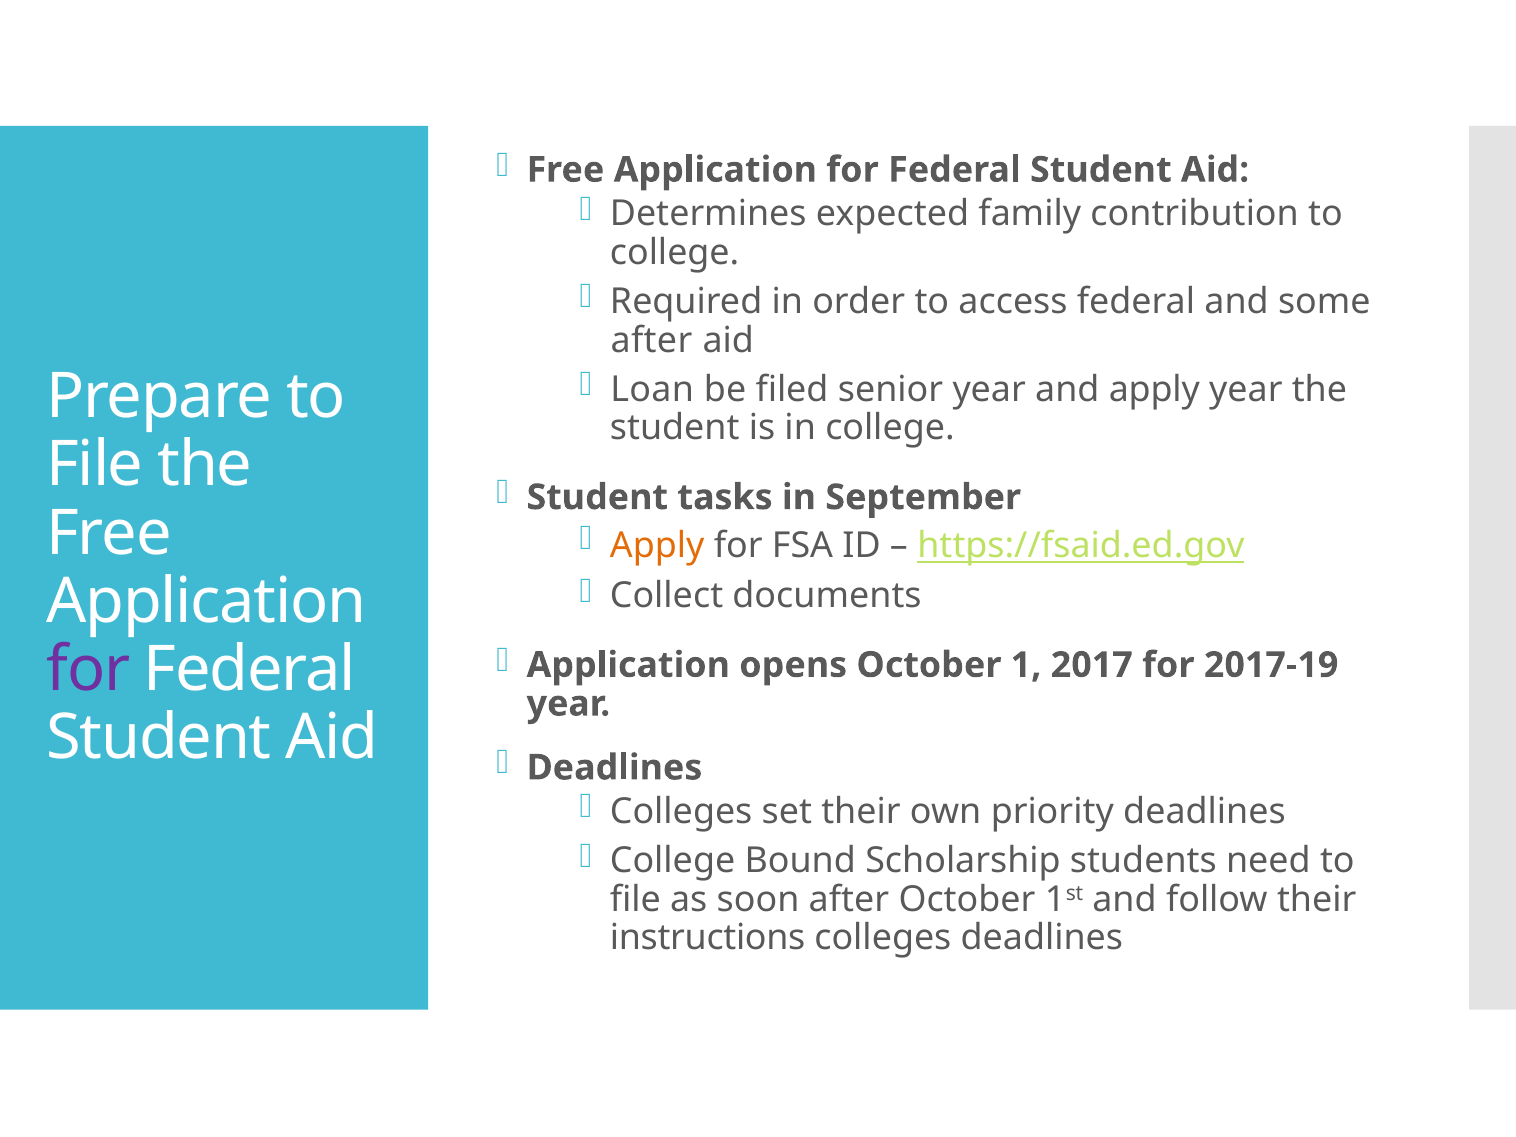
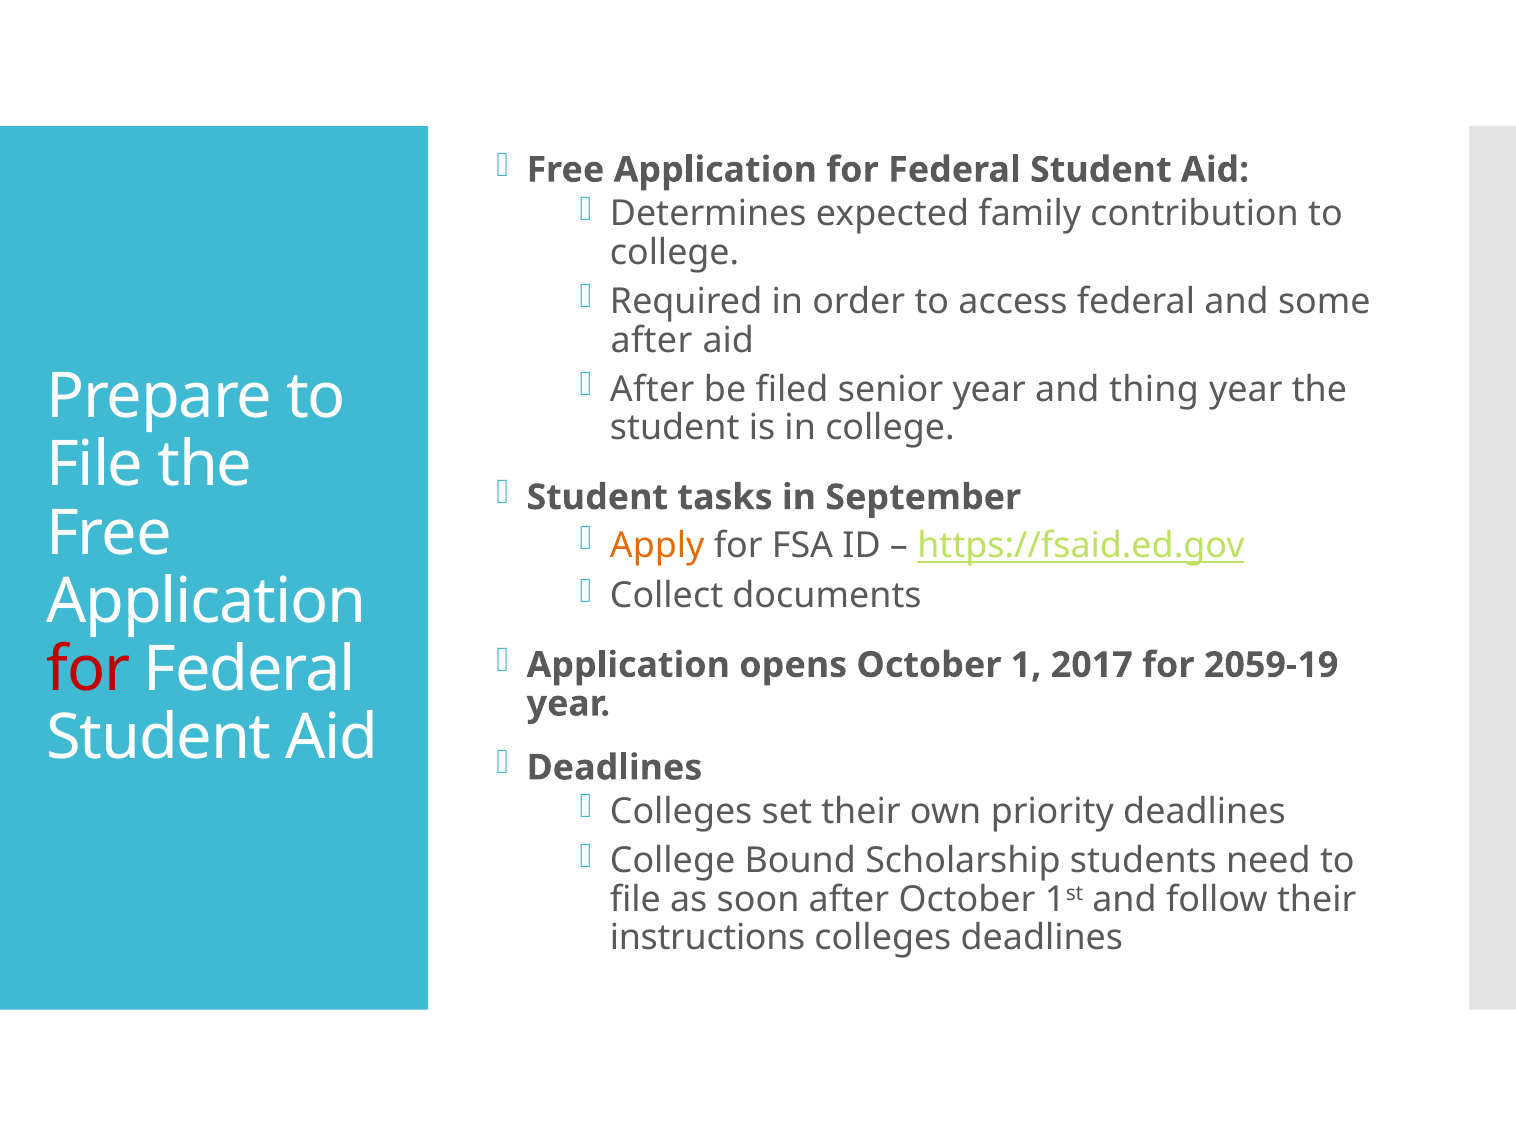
Loan at (652, 390): Loan -> After
and apply: apply -> thing
2017-19: 2017-19 -> 2059-19
for at (89, 670) colour: purple -> red
